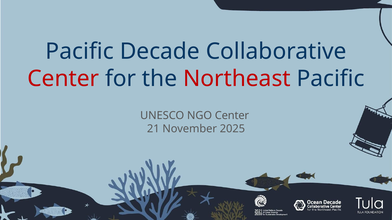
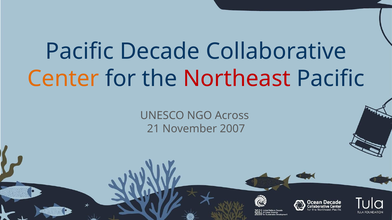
Center at (63, 79) colour: red -> orange
NGO Center: Center -> Across
2025: 2025 -> 2007
